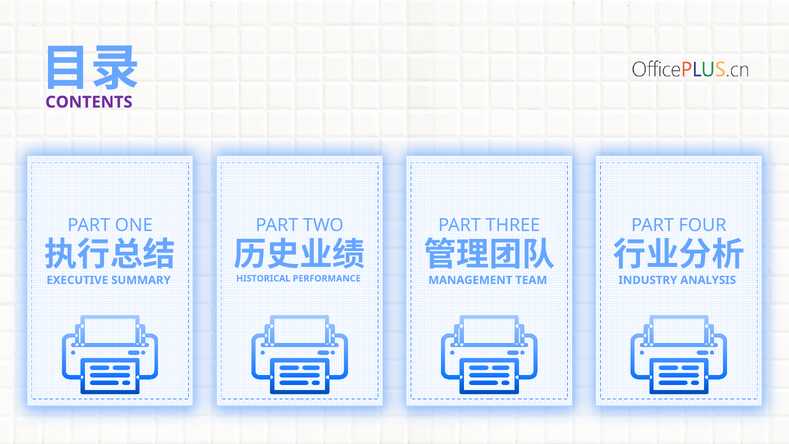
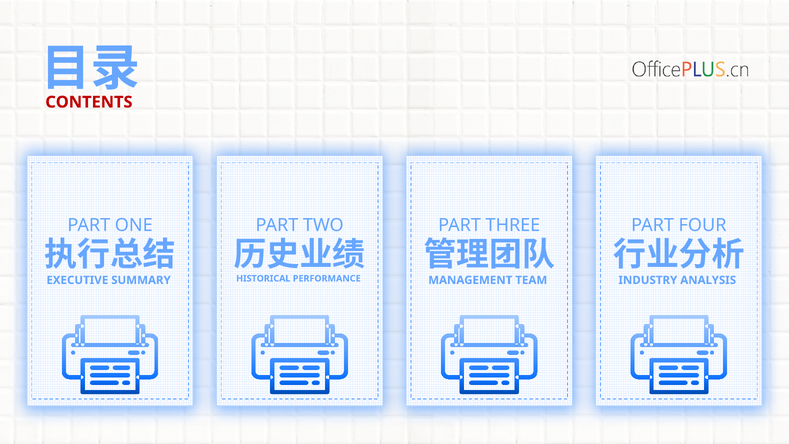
CONTENTS colour: purple -> red
